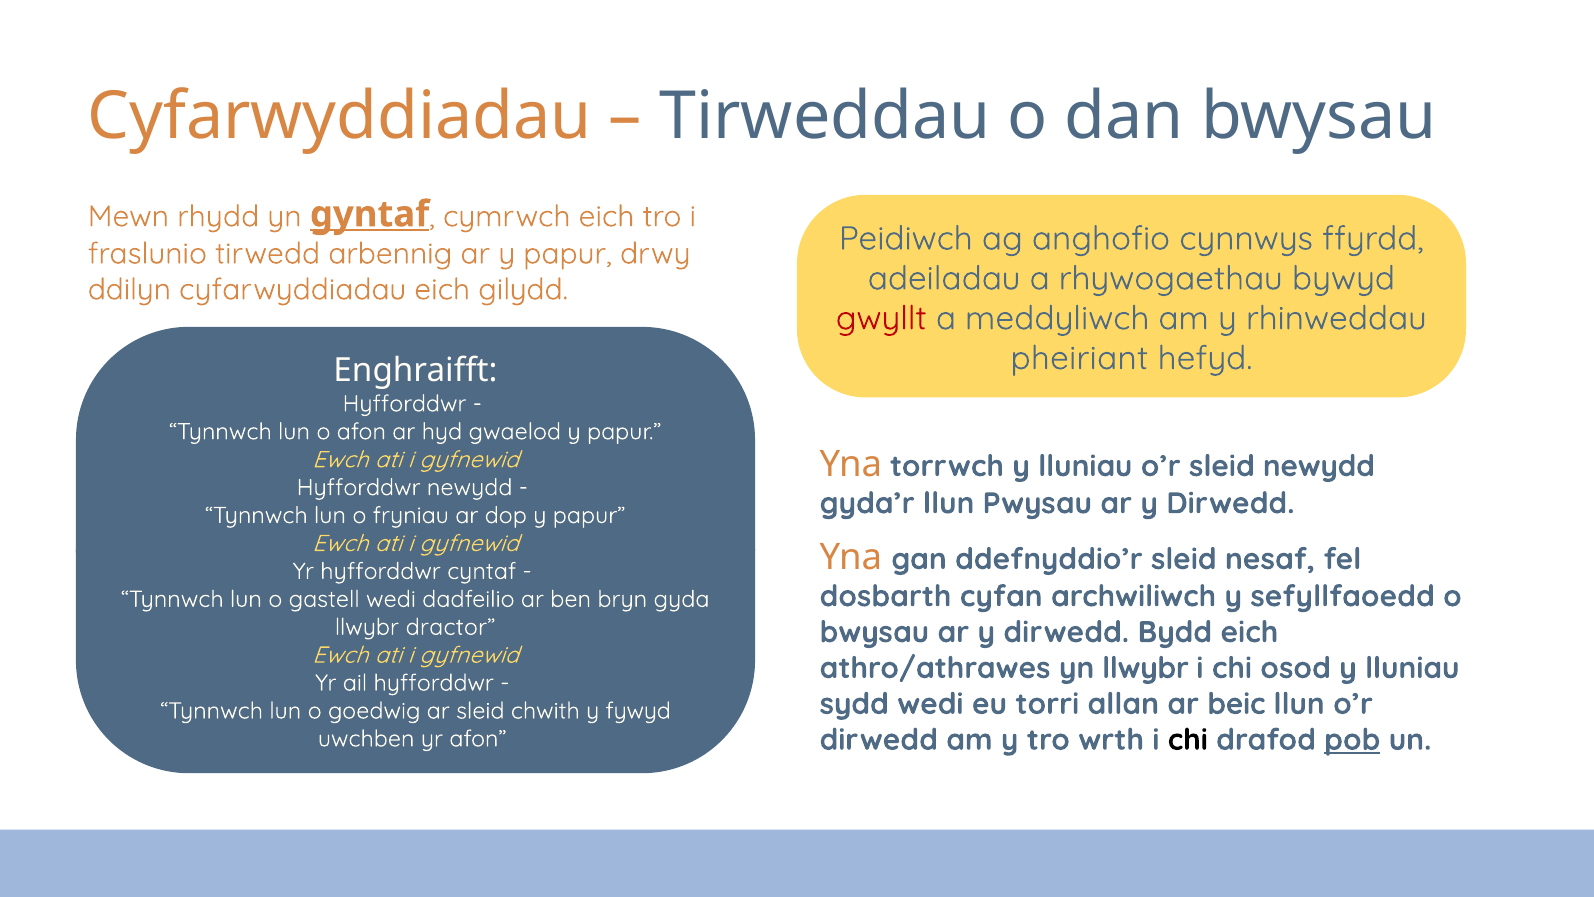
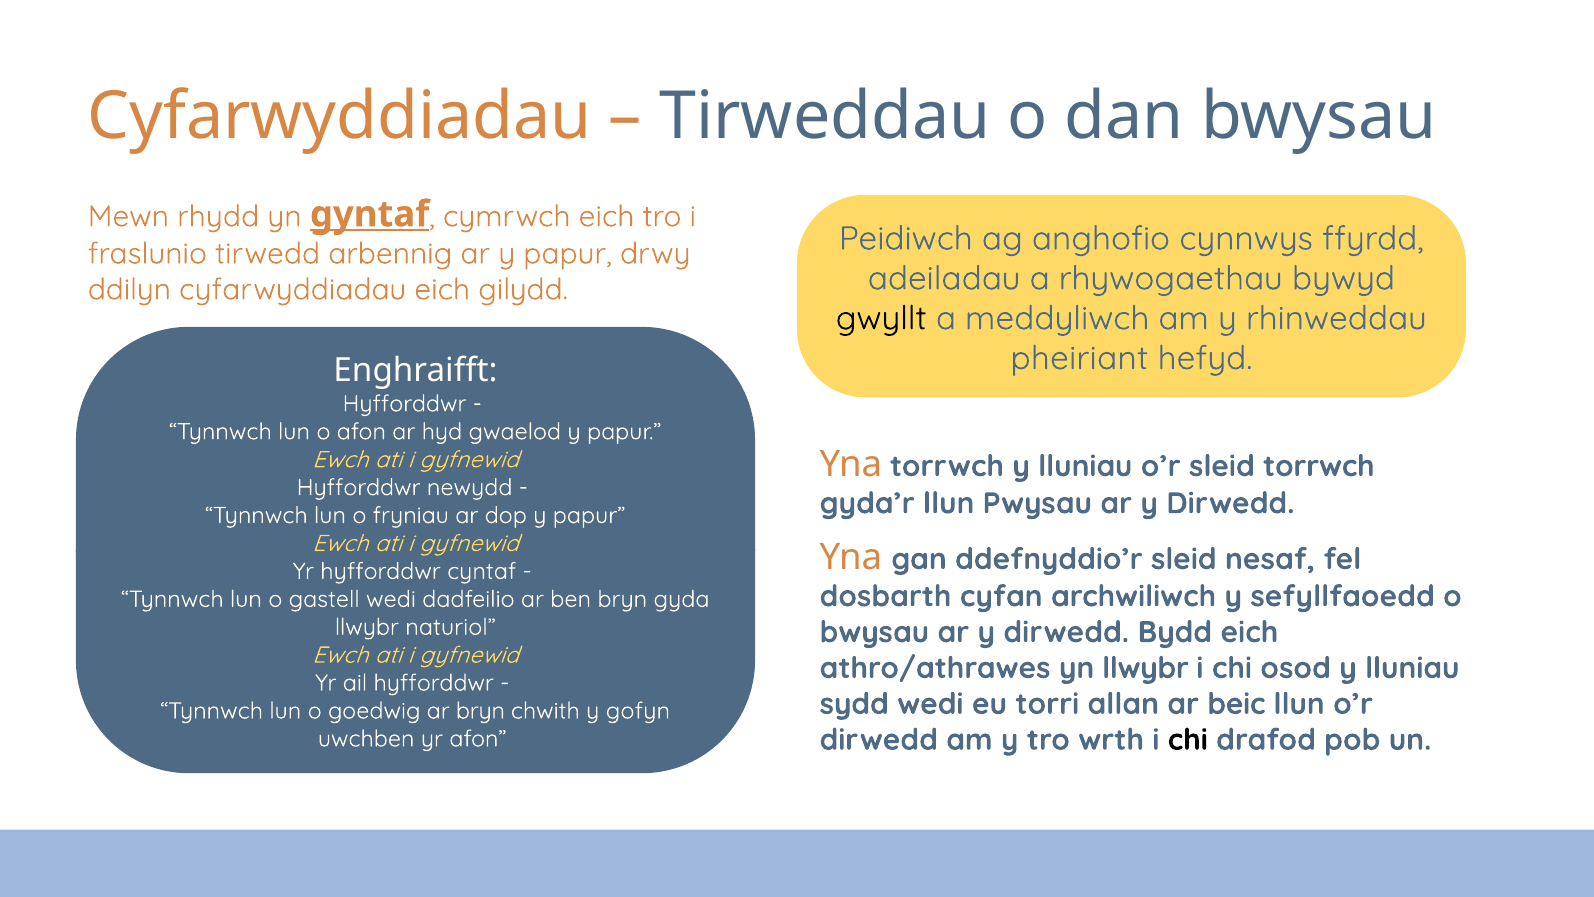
gwyllt colour: red -> black
sleid newydd: newydd -> torrwch
dractor: dractor -> naturiol
ar sleid: sleid -> bryn
fywyd: fywyd -> gofyn
pob underline: present -> none
